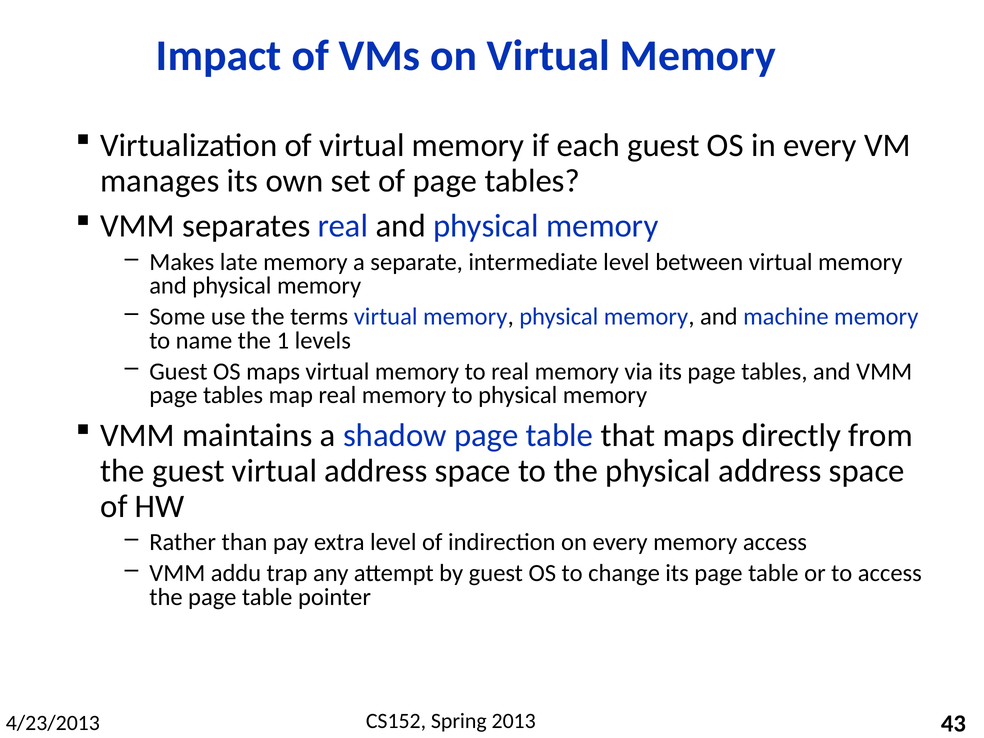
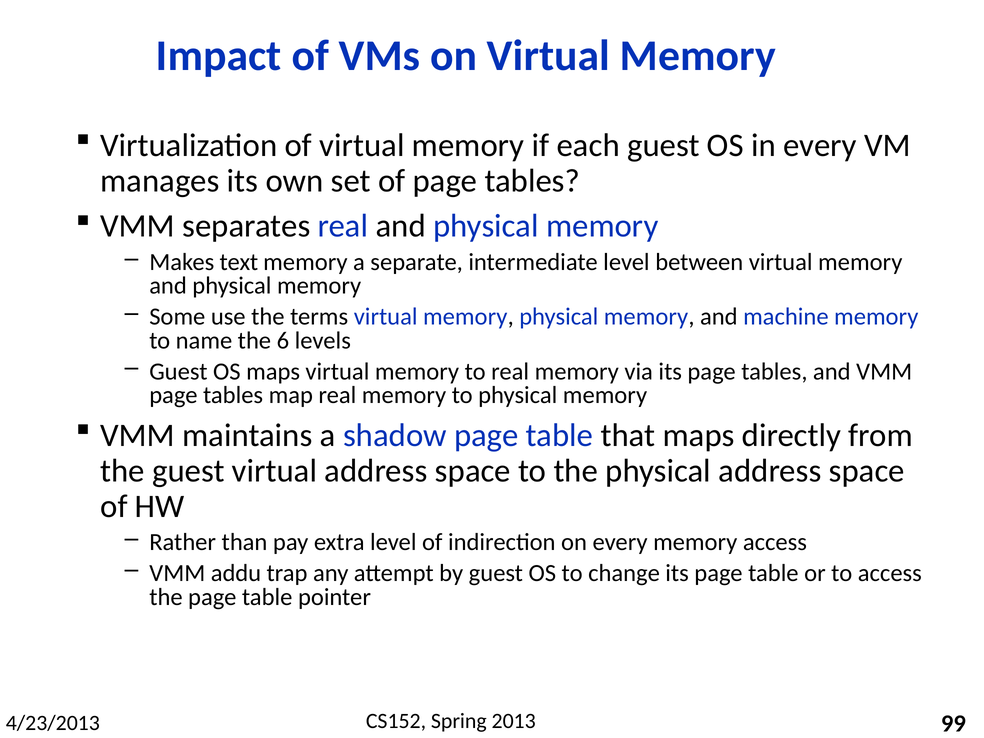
late: late -> text
1: 1 -> 6
43: 43 -> 99
